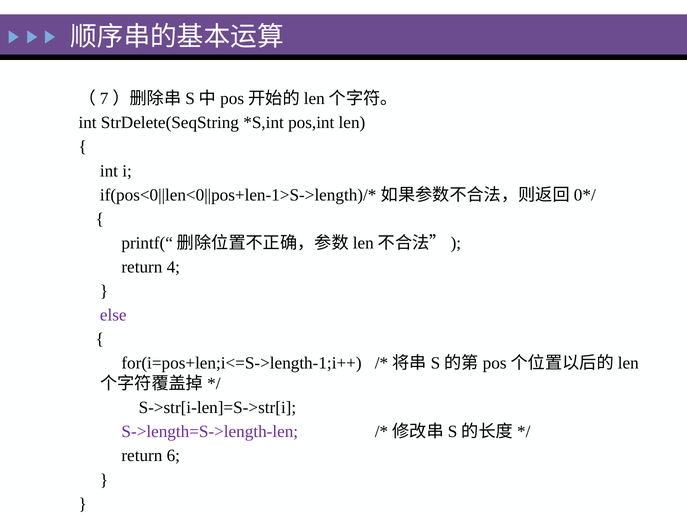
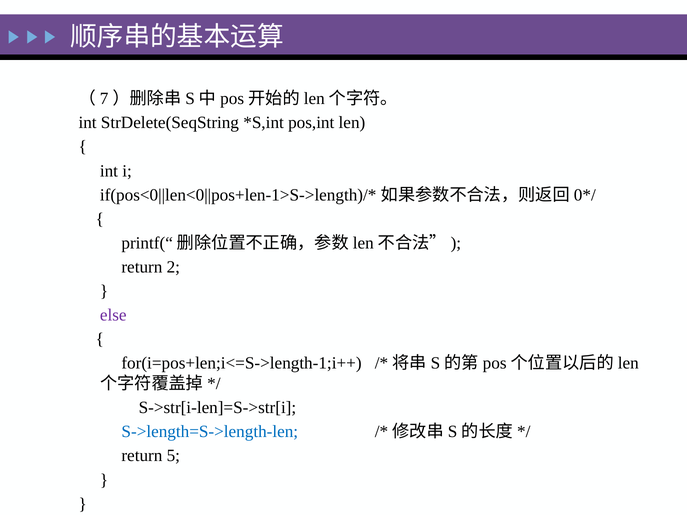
4: 4 -> 2
S->length=S->length-len colour: purple -> blue
6: 6 -> 5
